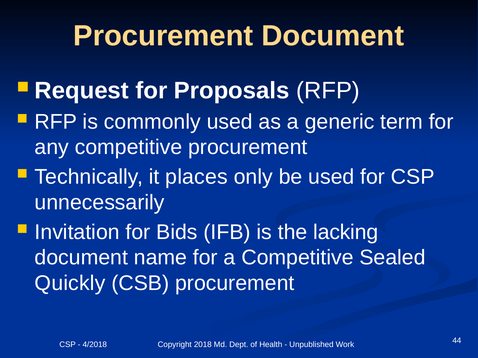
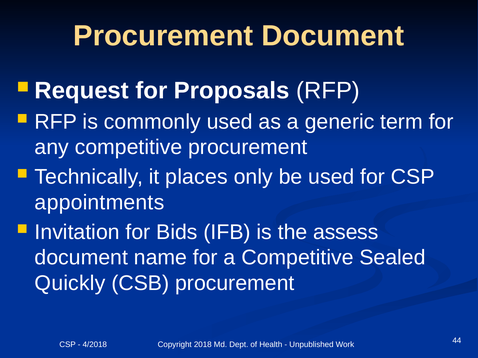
unnecessarily: unnecessarily -> appointments
lacking: lacking -> assess
